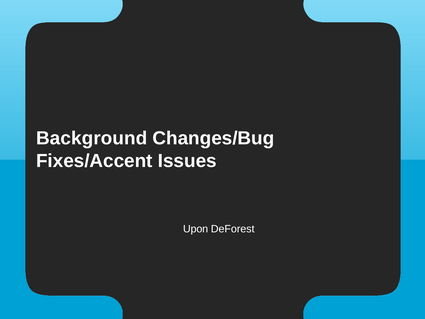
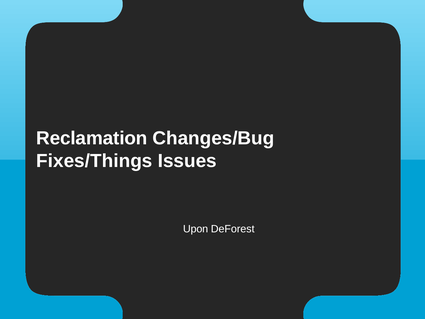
Background: Background -> Reclamation
Fixes/Accent: Fixes/Accent -> Fixes/Things
